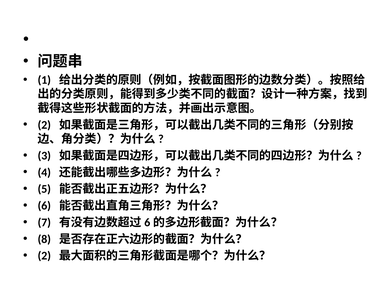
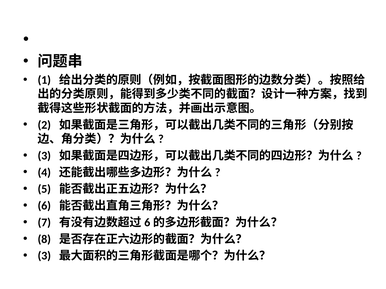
2 at (44, 256): 2 -> 3
